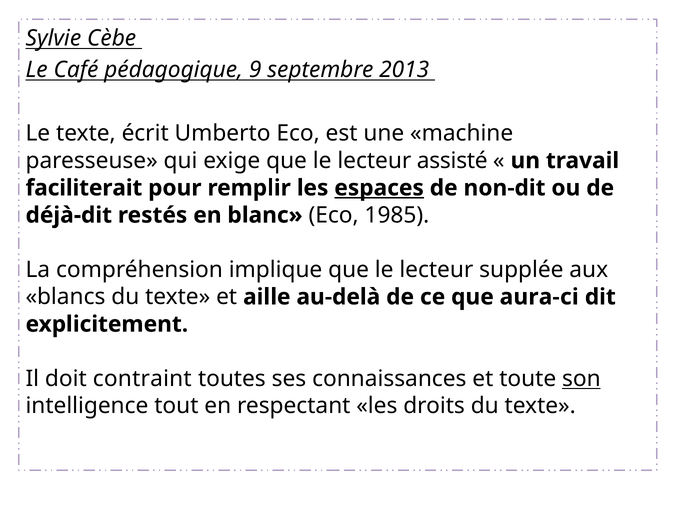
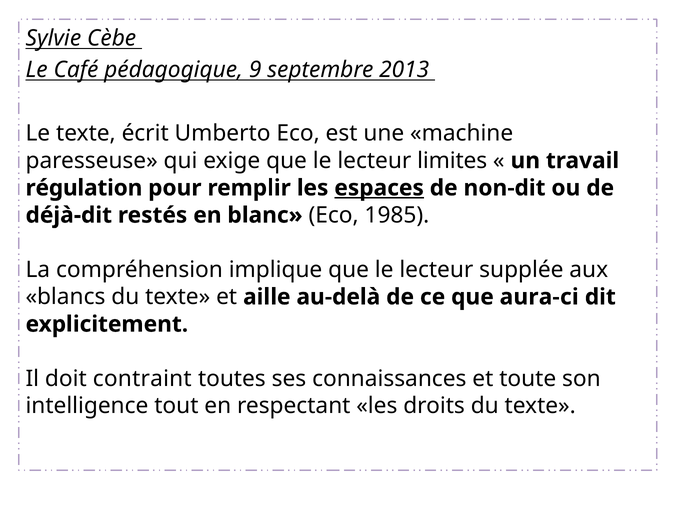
assisté: assisté -> limites
faciliterait: faciliterait -> régulation
son underline: present -> none
